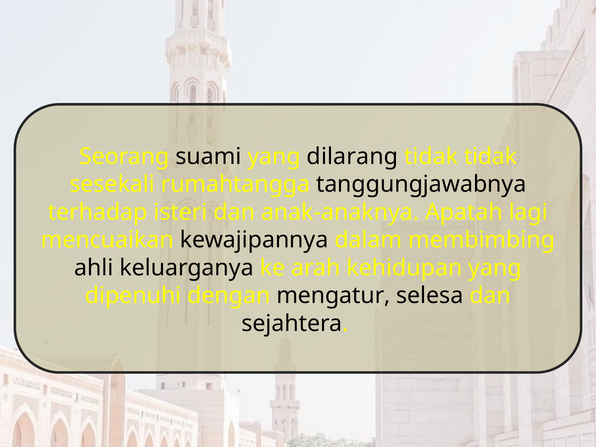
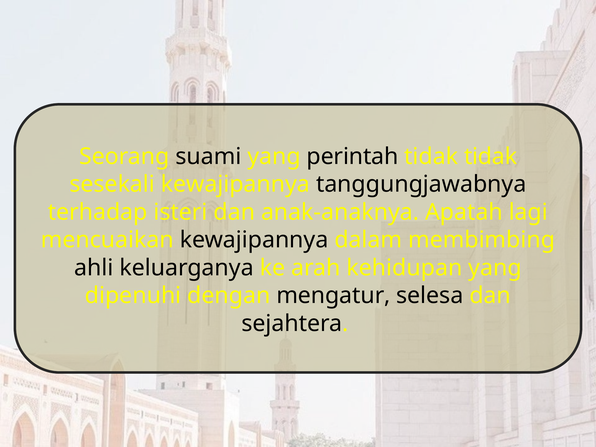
dilarang: dilarang -> perintah
sesekali rumahtangga: rumahtangga -> kewajipannya
